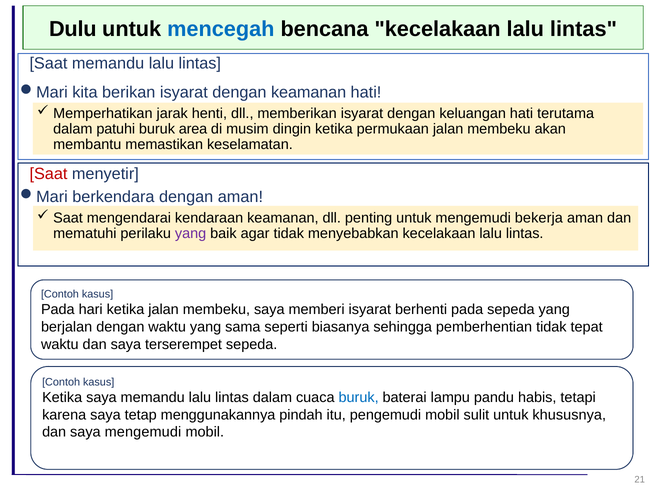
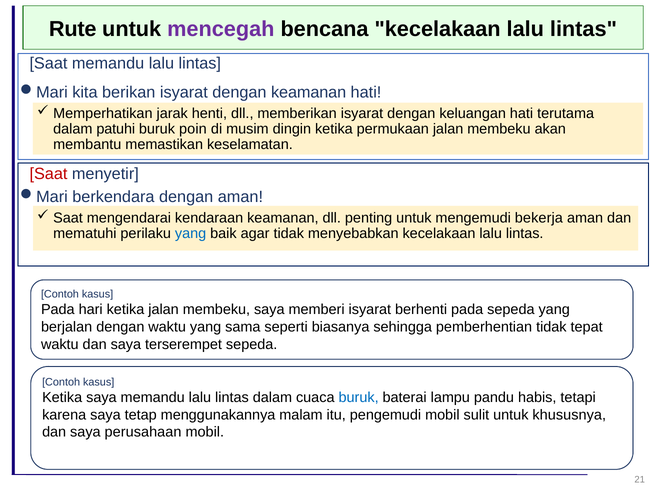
Dulu: Dulu -> Rute
mencegah colour: blue -> purple
area: area -> poin
yang at (191, 234) colour: purple -> blue
pindah: pindah -> malam
saya mengemudi: mengemudi -> perusahaan
